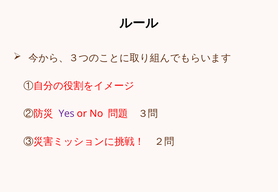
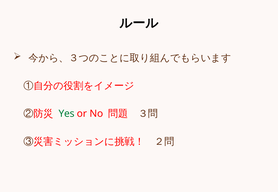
Yes colour: purple -> green
